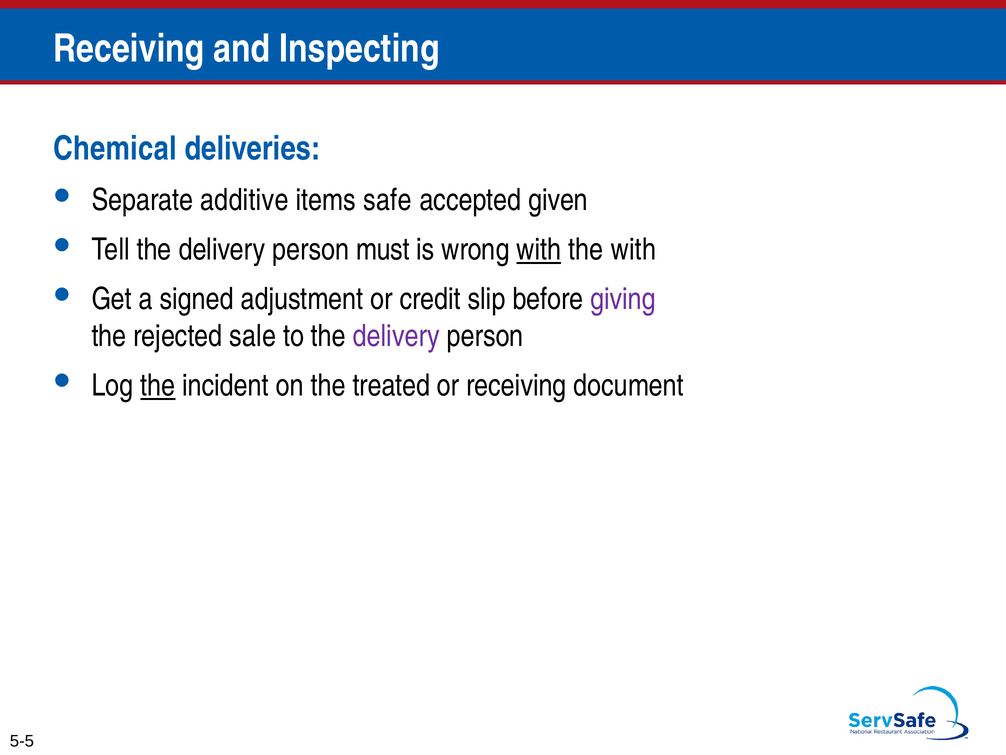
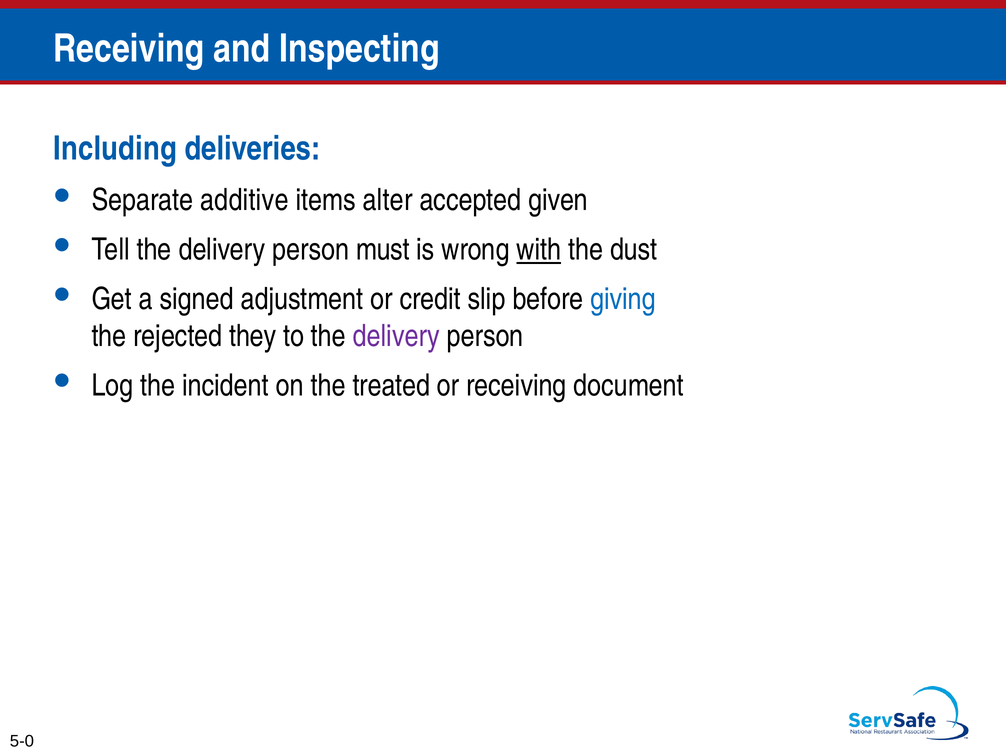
Chemical: Chemical -> Including
safe: safe -> alter
the with: with -> dust
giving colour: purple -> blue
sale: sale -> they
the at (158, 385) underline: present -> none
5-5: 5-5 -> 5-0
